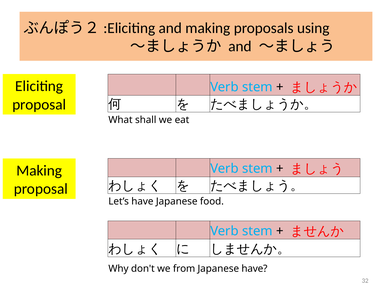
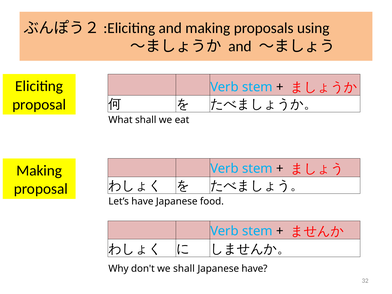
we from: from -> shall
